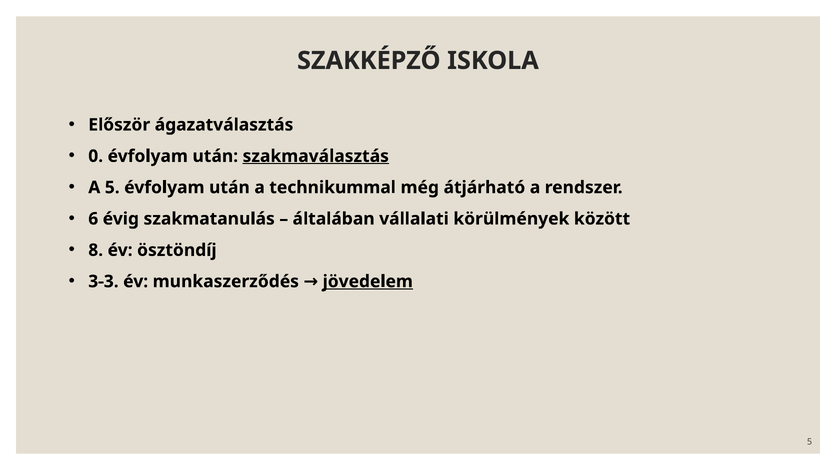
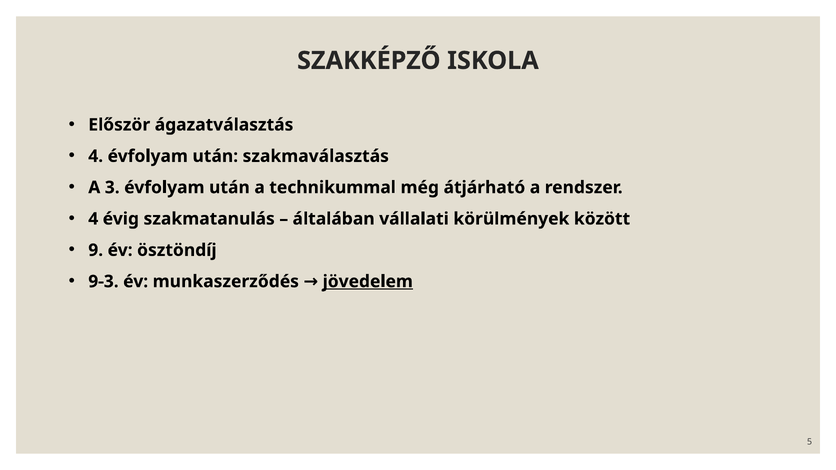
0 at (96, 156): 0 -> 4
szakmaválasztás underline: present -> none
A 5: 5 -> 3
6 at (93, 219): 6 -> 4
8: 8 -> 9
3-3: 3-3 -> 9-3
